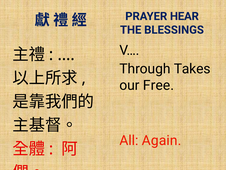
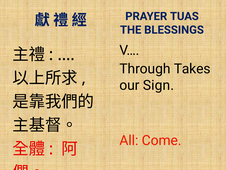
HEAR: HEAR -> TUAS
Free: Free -> Sign
Again: Again -> Come
